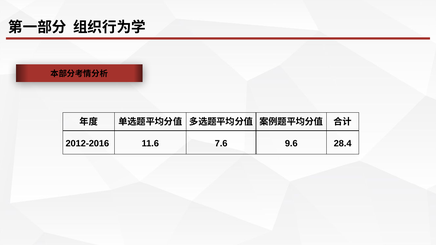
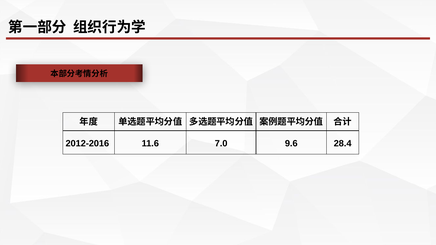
7.6: 7.6 -> 7.0
